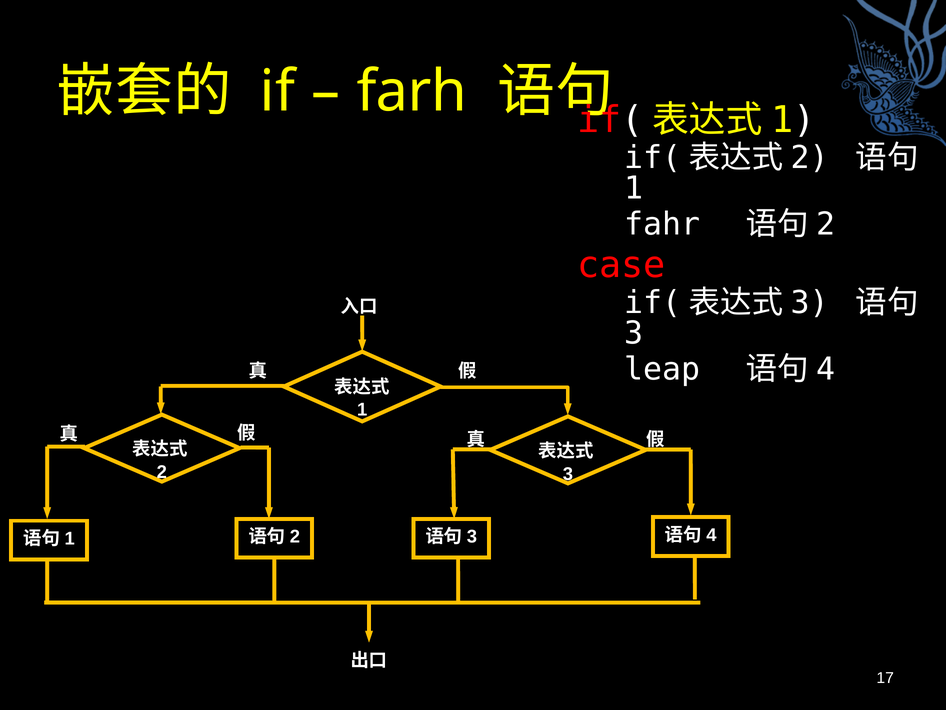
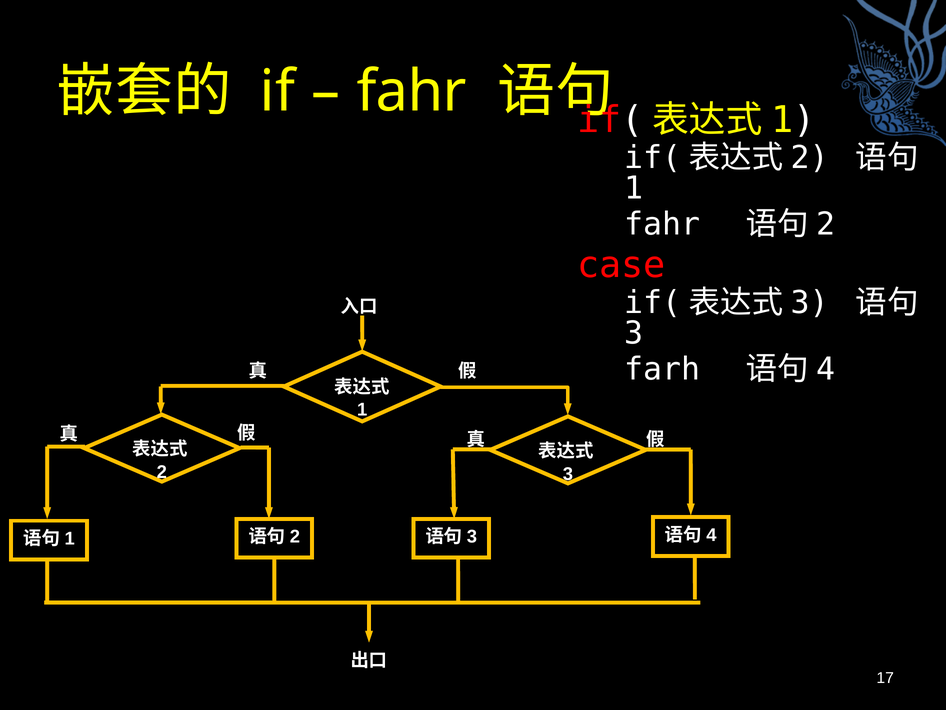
farh at (412, 92): farh -> fahr
leap: leap -> farh
